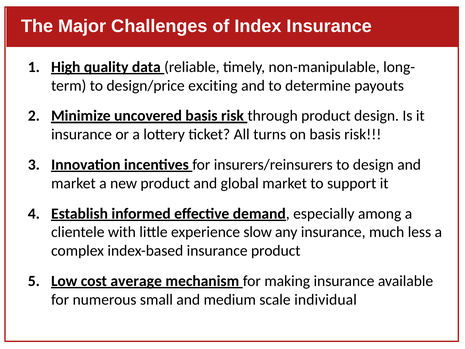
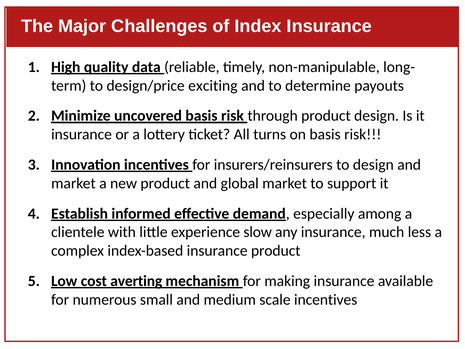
average: average -> averting
scale individual: individual -> incentives
